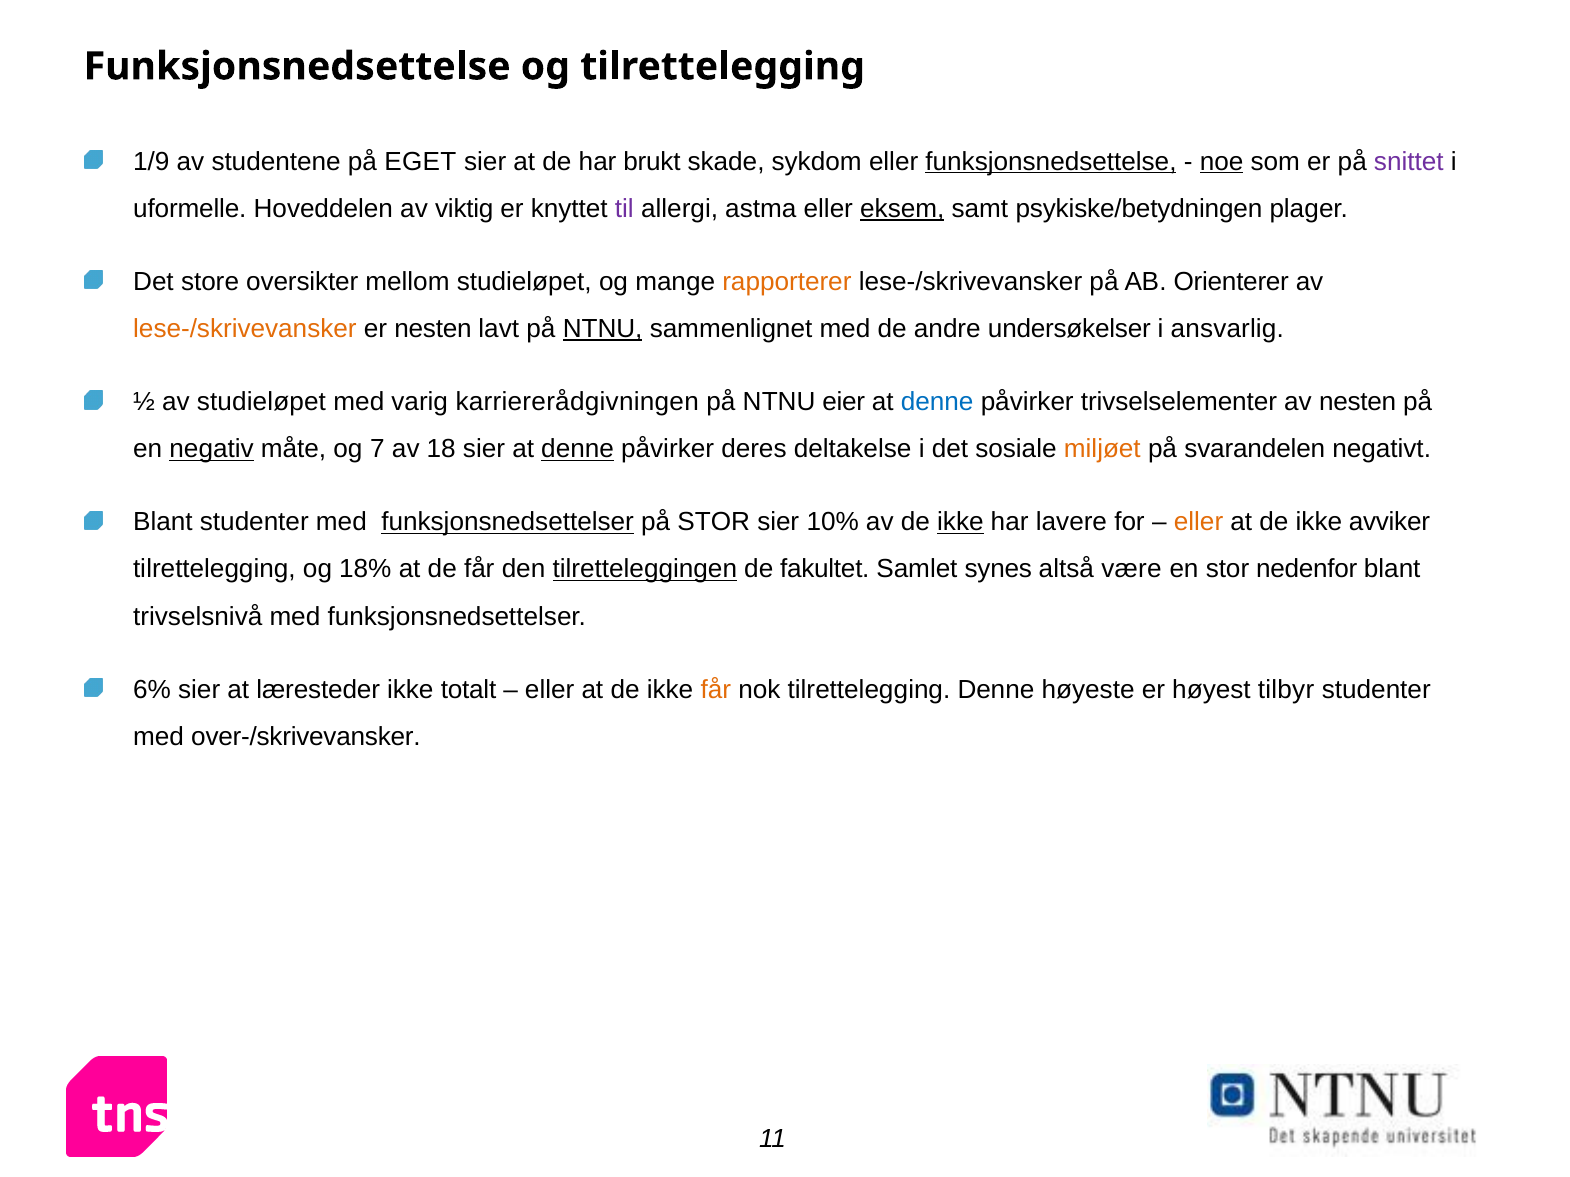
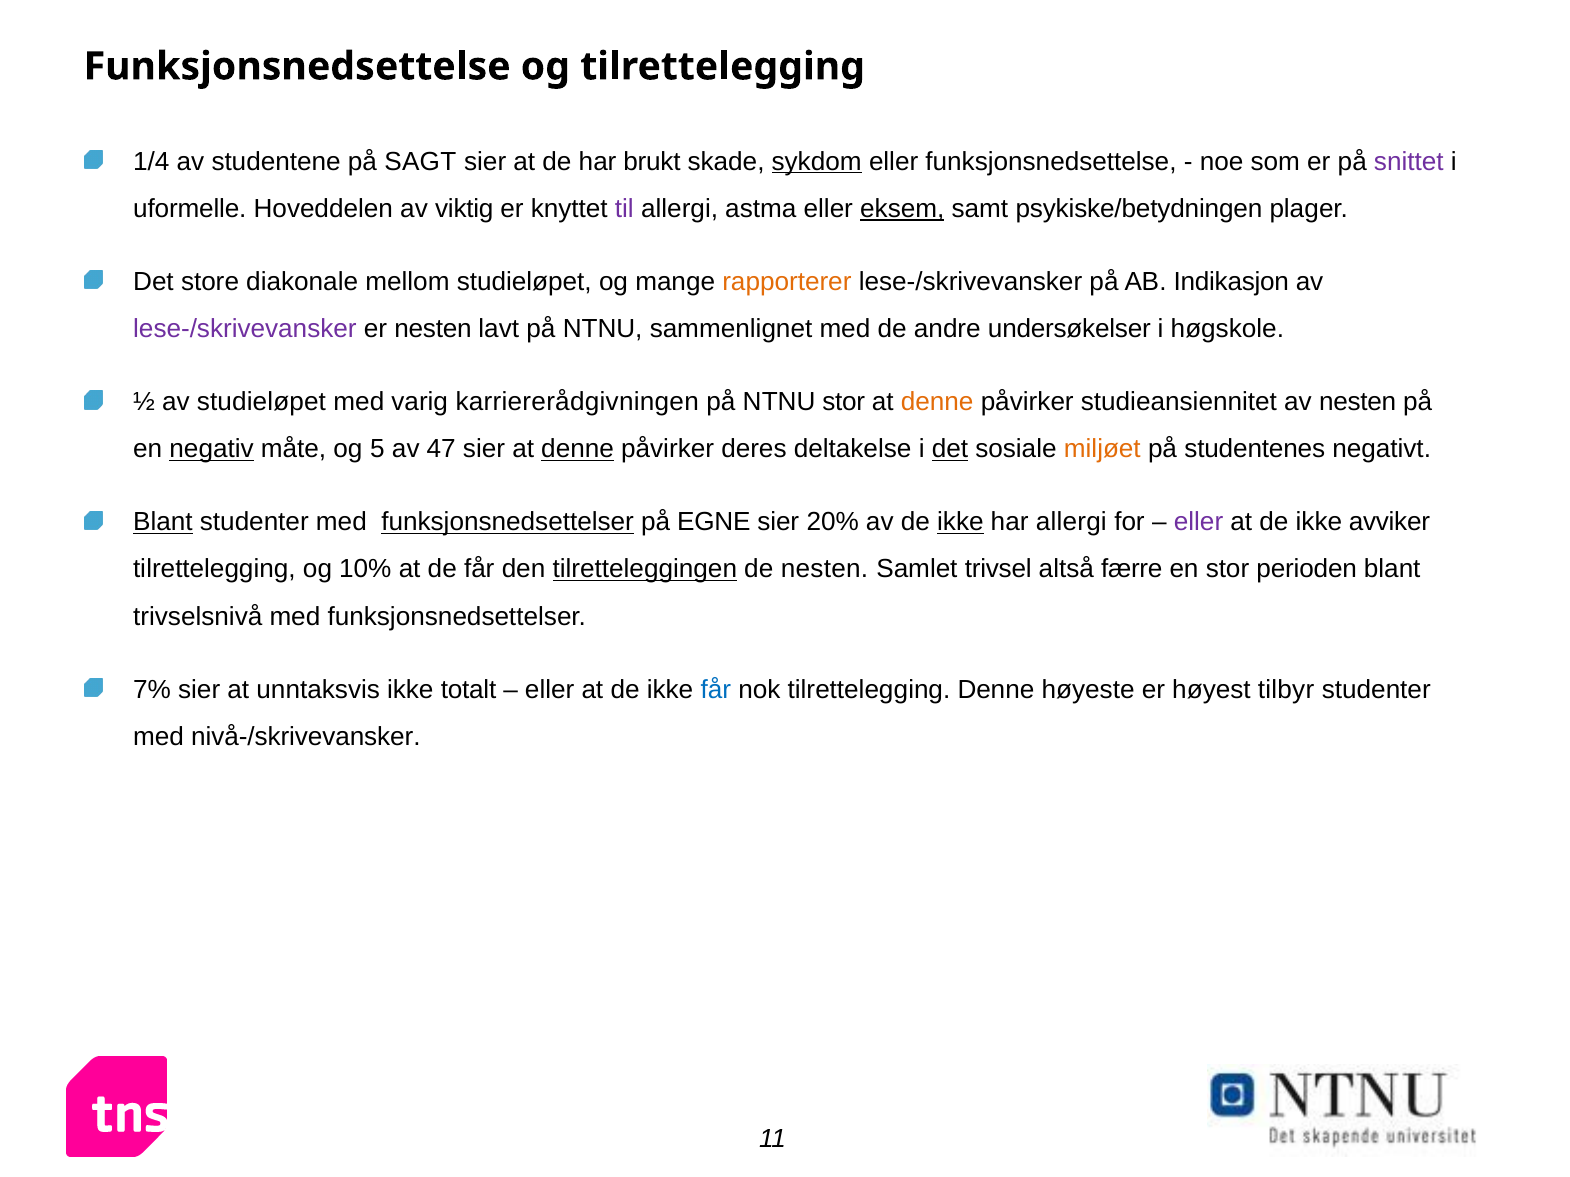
1/9: 1/9 -> 1/4
EGET: EGET -> SAGT
sykdom underline: none -> present
funksjonsnedsettelse at (1051, 161) underline: present -> none
noe underline: present -> none
oversikter: oversikter -> diakonale
Orienterer: Orienterer -> Indikasjon
lese-/skrivevansker at (245, 329) colour: orange -> purple
NTNU at (603, 329) underline: present -> none
ansvarlig: ansvarlig -> høgskole
NTNU eier: eier -> stor
denne at (937, 402) colour: blue -> orange
trivselselementer: trivselselementer -> studieansiennitet
7: 7 -> 5
18: 18 -> 47
det at (950, 449) underline: none -> present
svarandelen: svarandelen -> studentenes
Blant at (163, 523) underline: none -> present
på STOR: STOR -> EGNE
10%: 10% -> 20%
har lavere: lavere -> allergi
eller at (1198, 523) colour: orange -> purple
18%: 18% -> 10%
de fakultet: fakultet -> nesten
synes: synes -> trivsel
være: være -> færre
nedenfor: nedenfor -> perioden
6%: 6% -> 7%
læresteder: læresteder -> unntaksvis
får at (716, 690) colour: orange -> blue
over-/skrivevansker: over-/skrivevansker -> nivå-/skrivevansker
